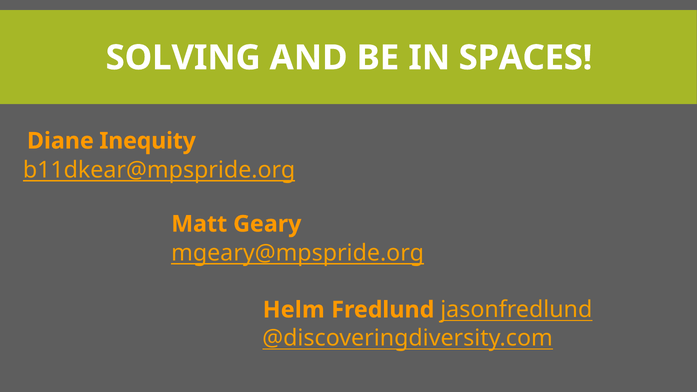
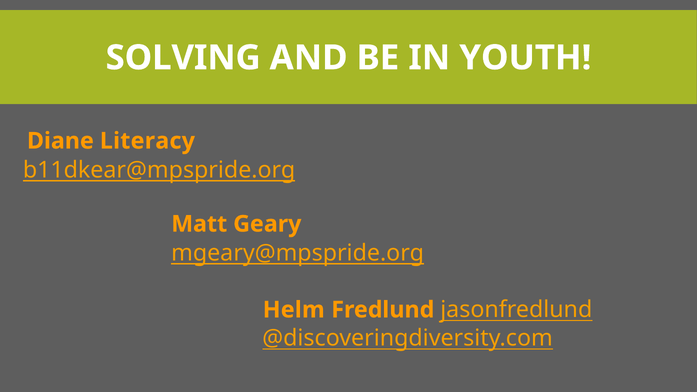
SPACES: SPACES -> YOUTH
Inequity: Inequity -> Literacy
